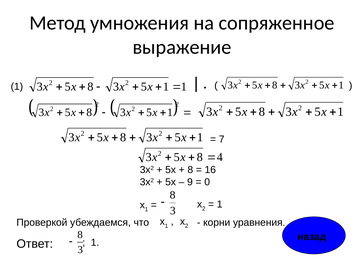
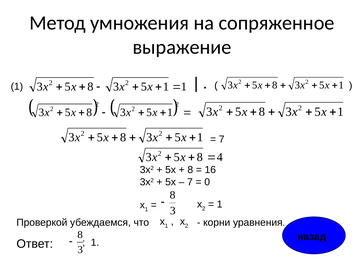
9 at (190, 182): 9 -> 7
